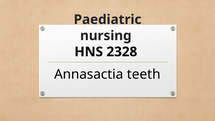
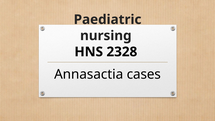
teeth: teeth -> cases
